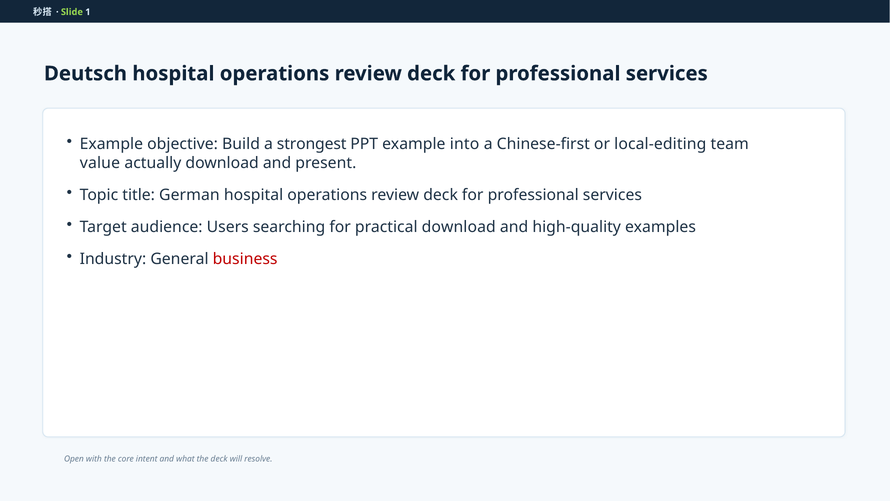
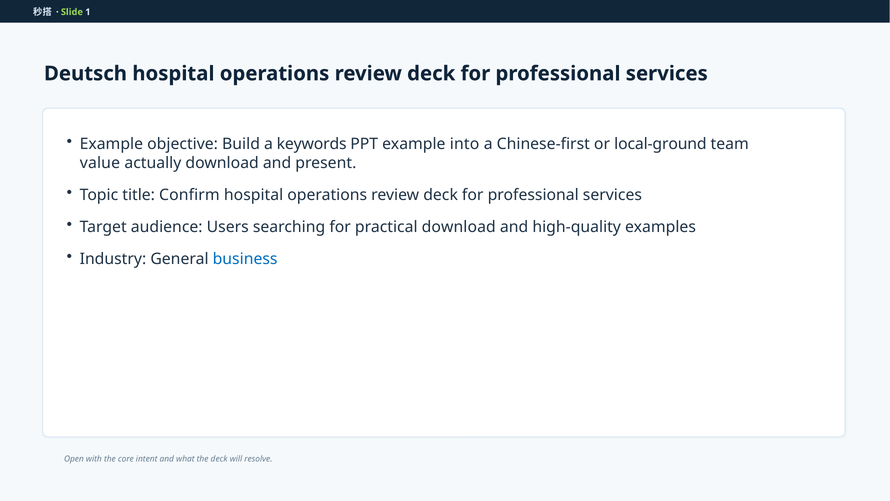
strongest: strongest -> keywords
local-editing: local-editing -> local-ground
German: German -> Confirm
business colour: red -> blue
